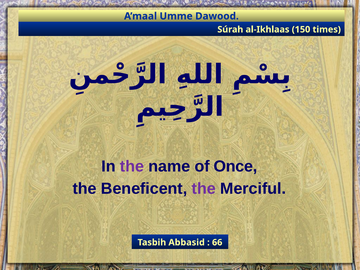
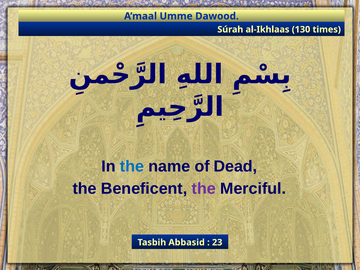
150: 150 -> 130
the at (132, 166) colour: purple -> blue
Once: Once -> Dead
66: 66 -> 23
